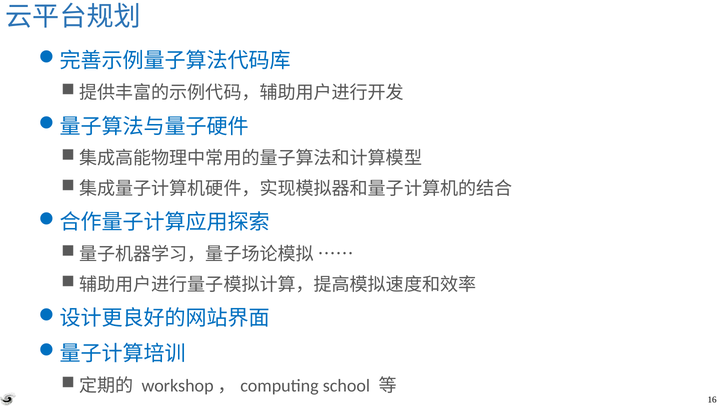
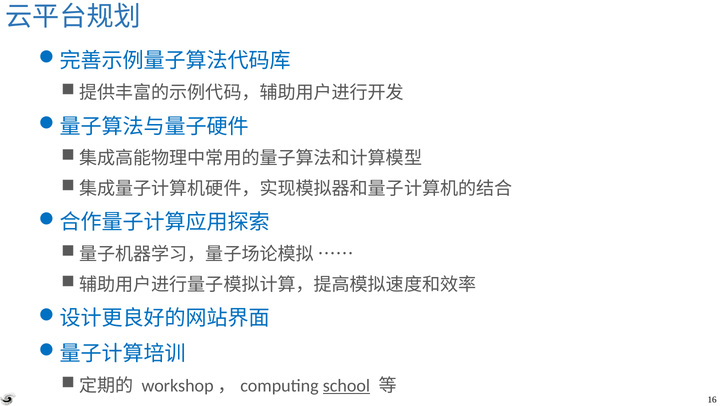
school underline: none -> present
